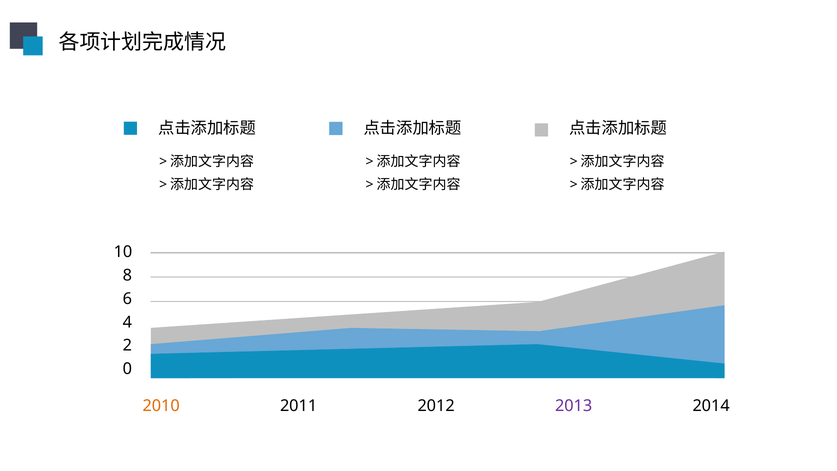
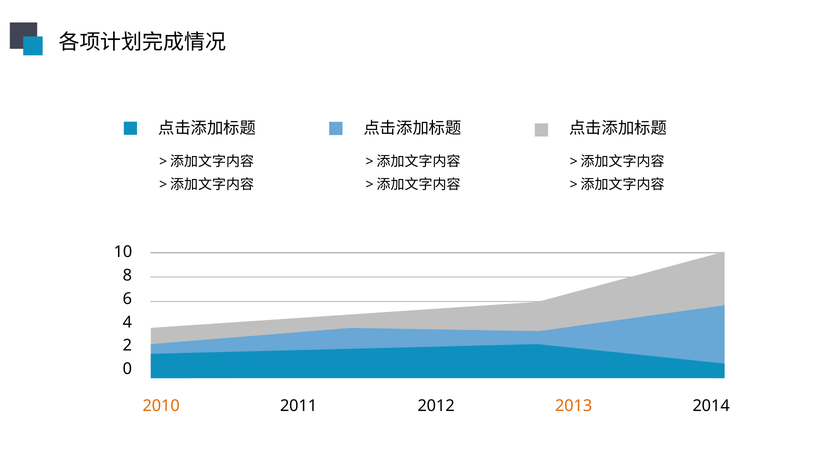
2013 colour: purple -> orange
